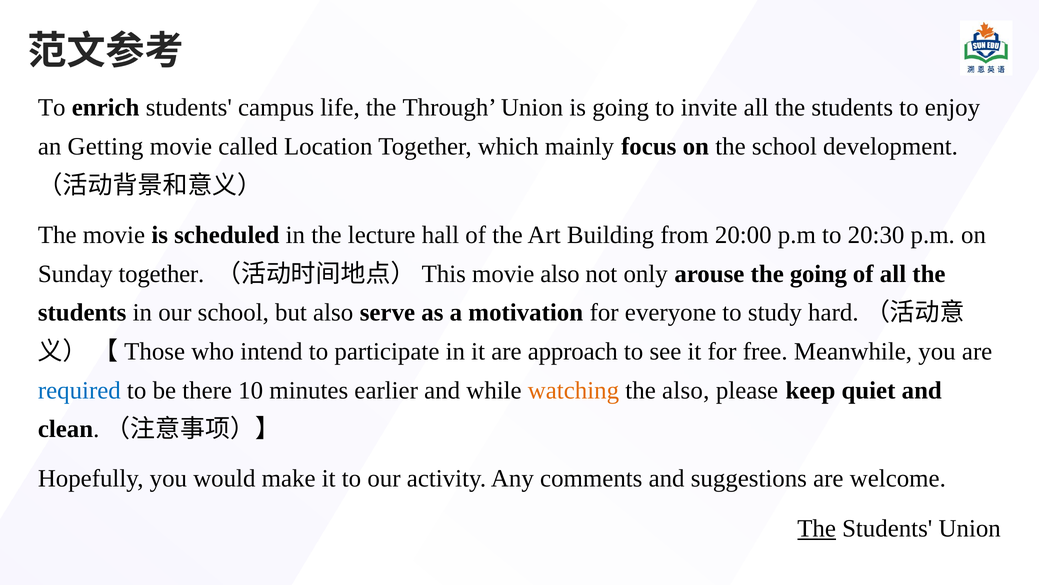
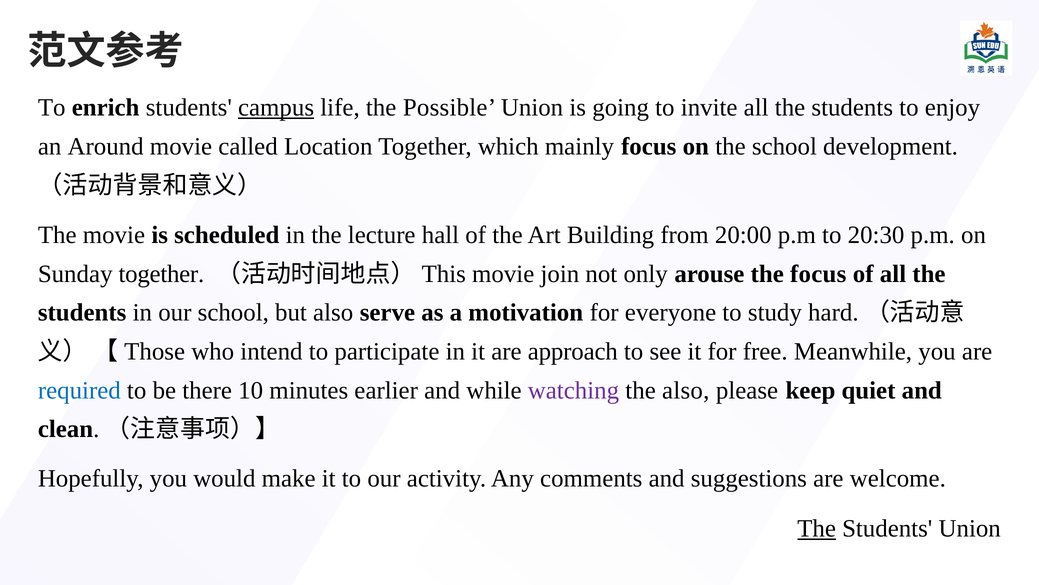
campus underline: none -> present
Through: Through -> Possible
Getting: Getting -> Around
movie also: also -> join
the going: going -> focus
watching colour: orange -> purple
